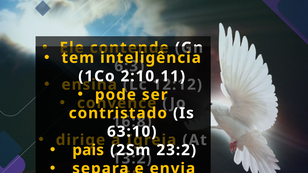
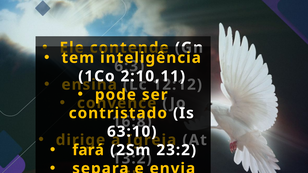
pais: pais -> fará
